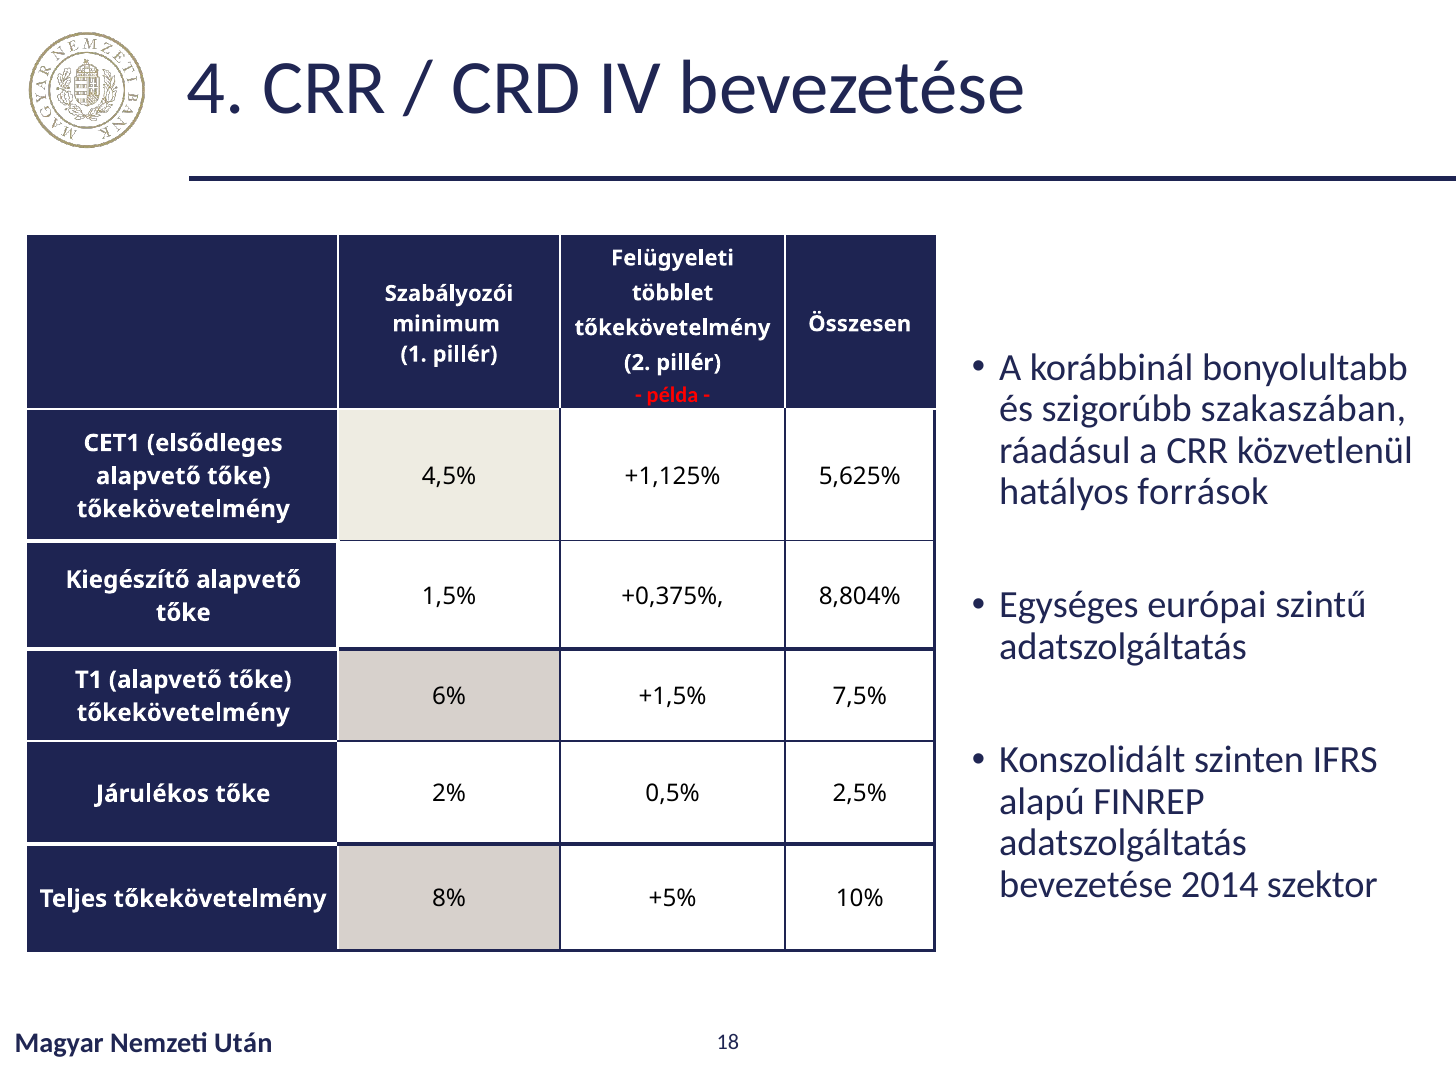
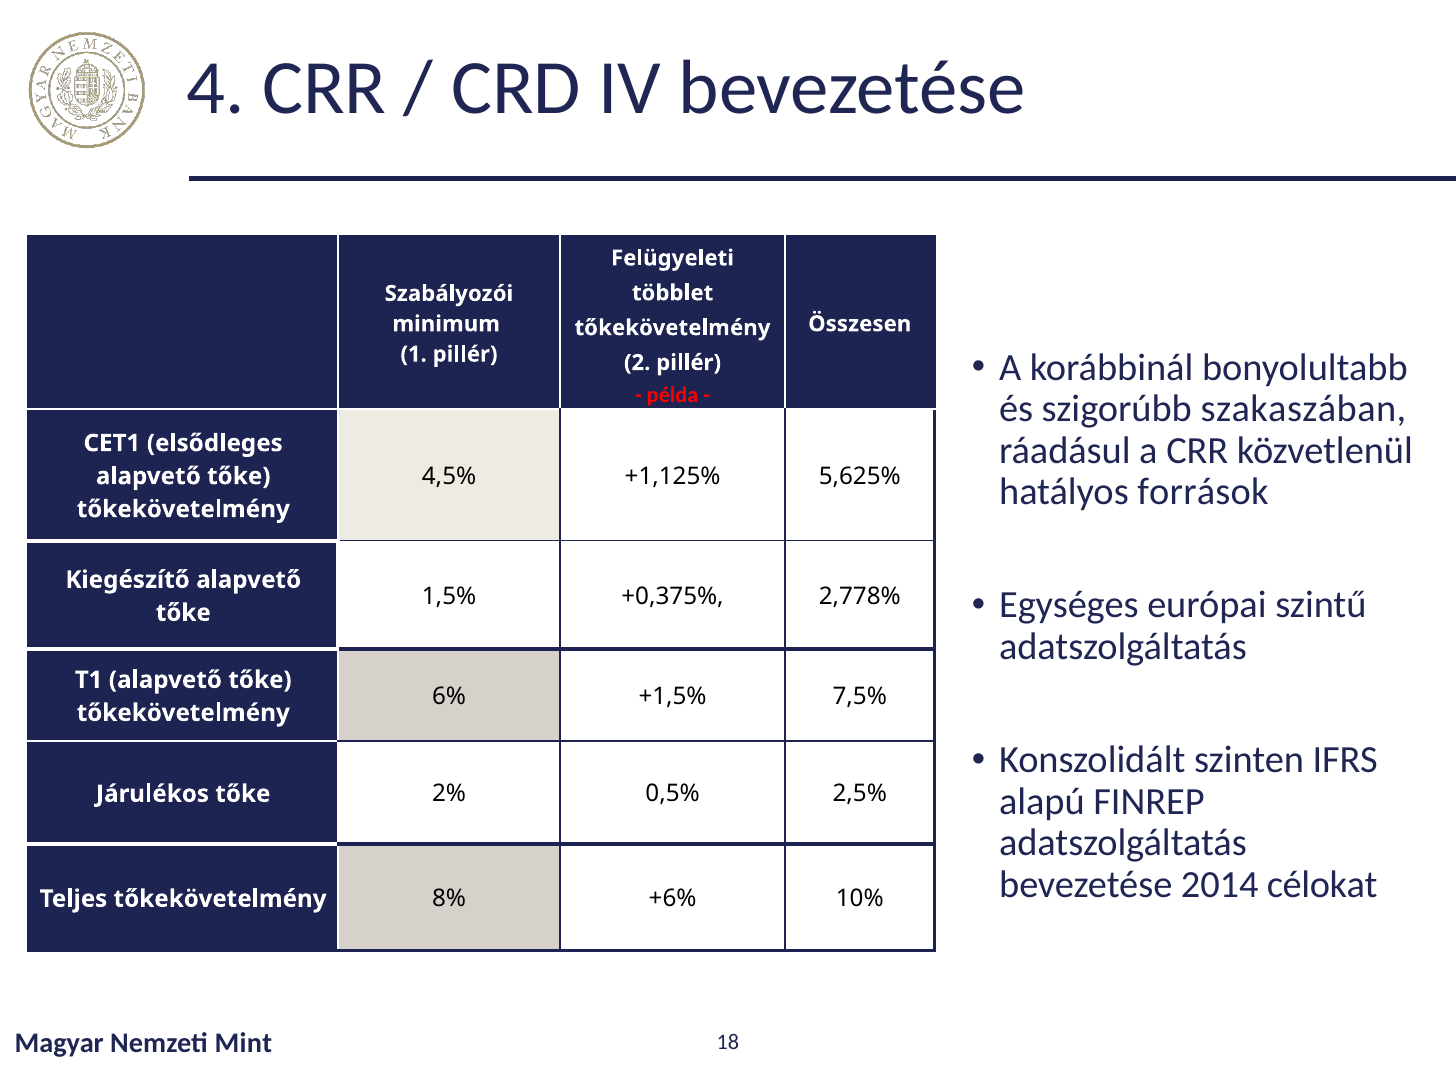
8,804%: 8,804% -> 2,778%
szektor: szektor -> célokat
+5%: +5% -> +6%
Után: Után -> Mint
